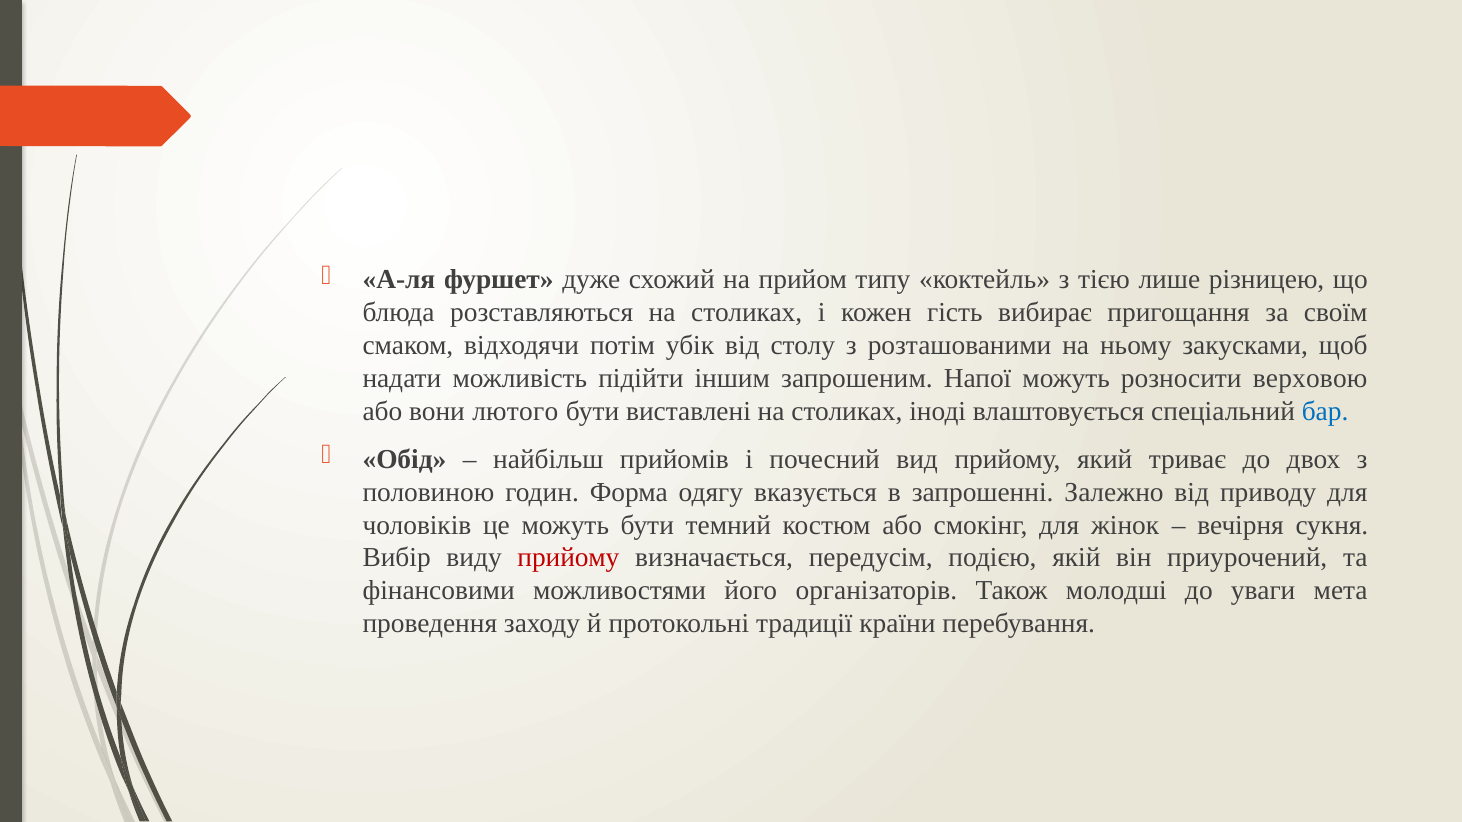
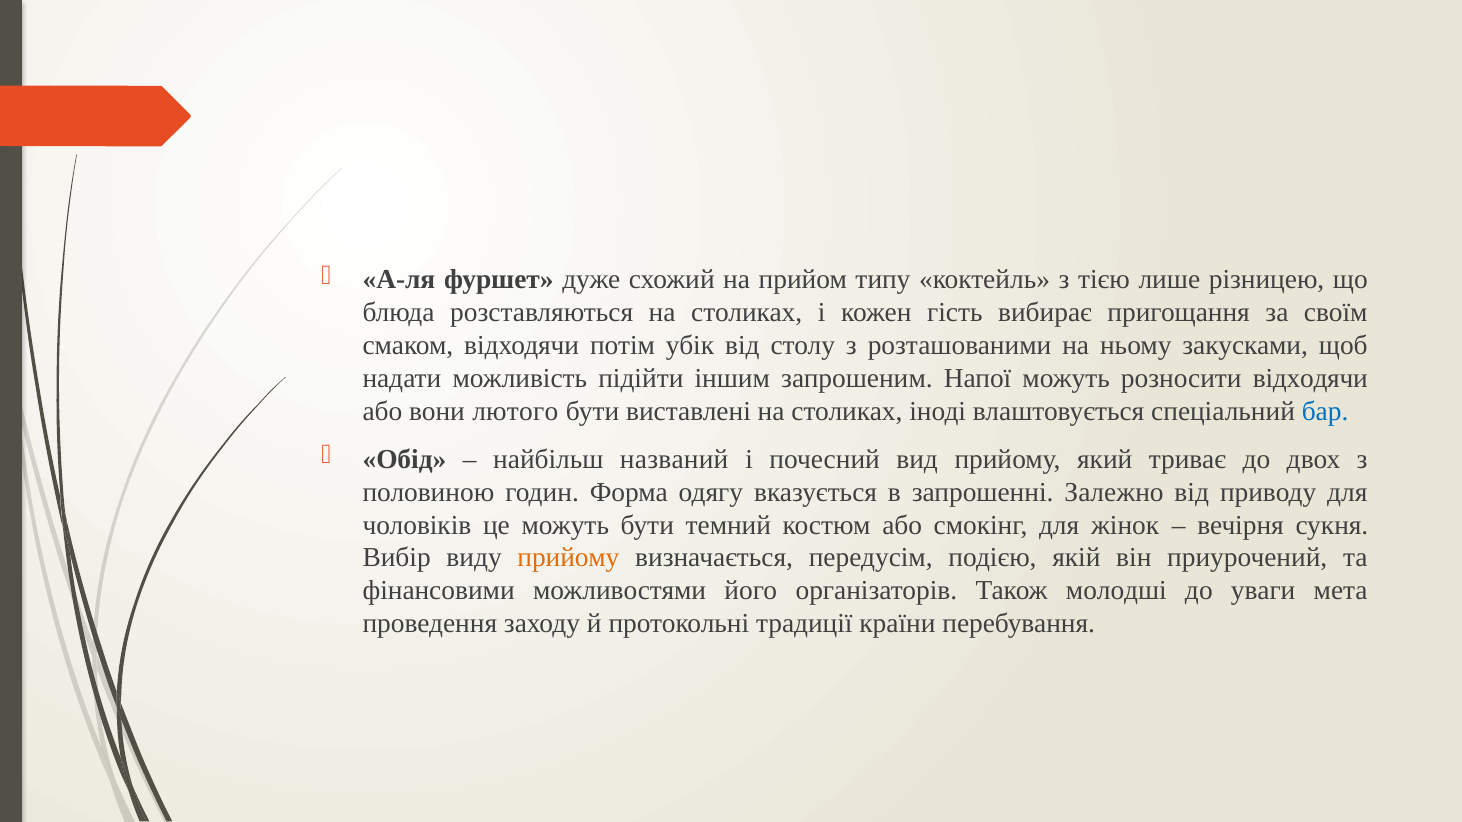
розносити верховою: верховою -> відходячи
прийомів: прийомів -> названий
прийому at (568, 558) colour: red -> orange
